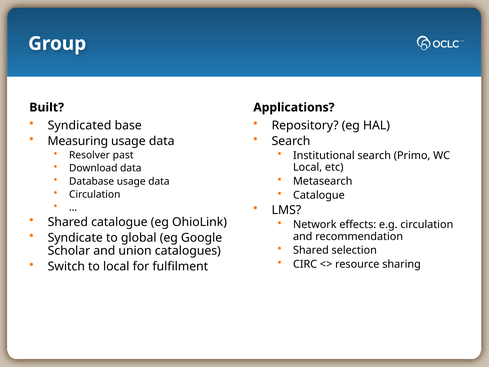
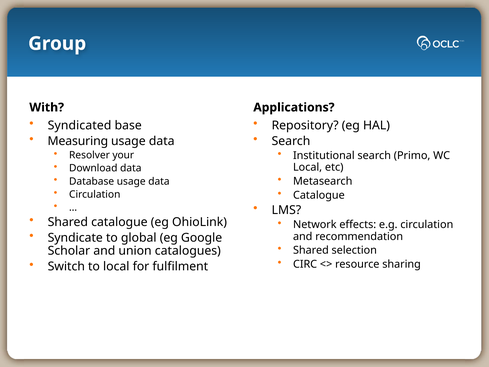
Built: Built -> With
past: past -> your
